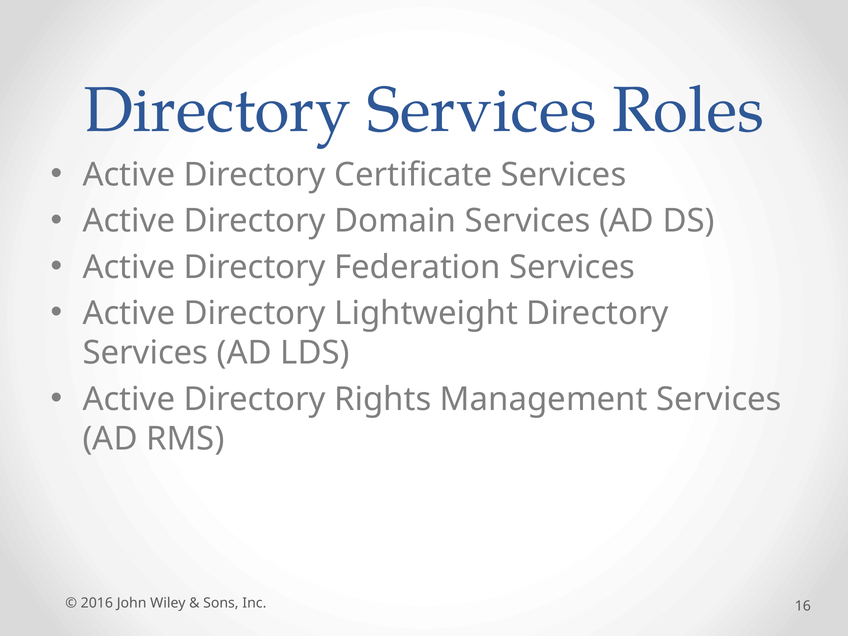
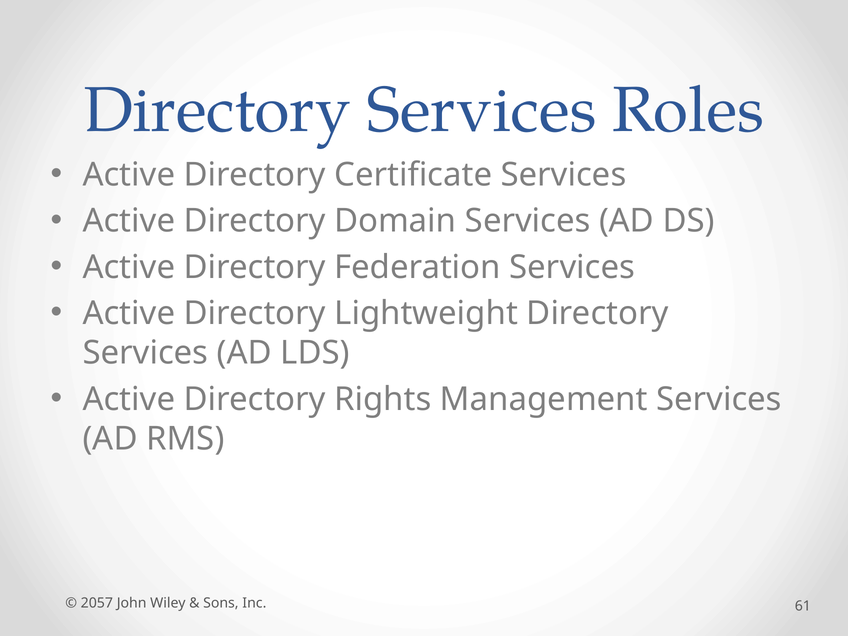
2016: 2016 -> 2057
16: 16 -> 61
